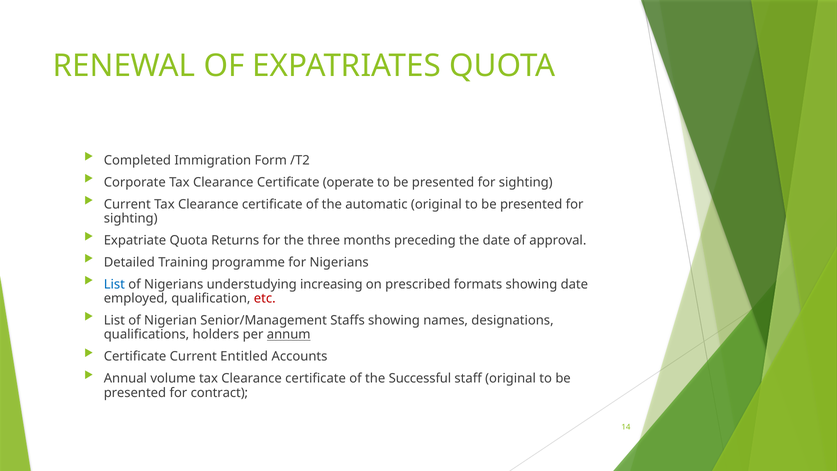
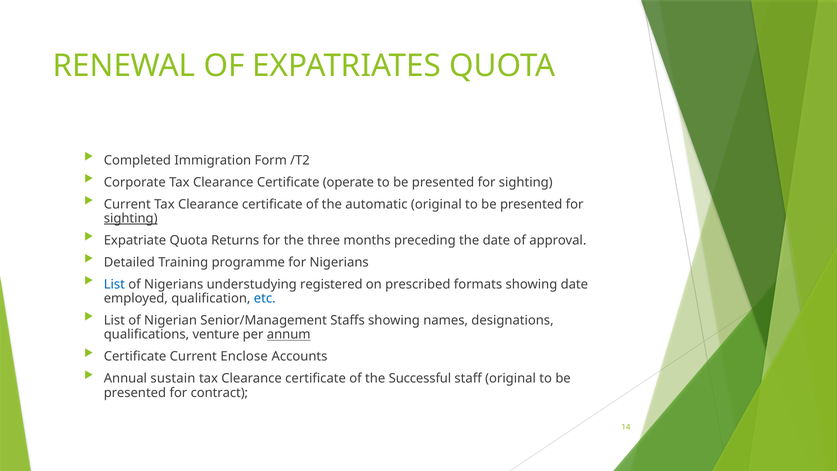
sighting at (131, 218) underline: none -> present
increasing: increasing -> registered
etc colour: red -> blue
holders: holders -> venture
Entitled: Entitled -> Enclose
volume: volume -> sustain
